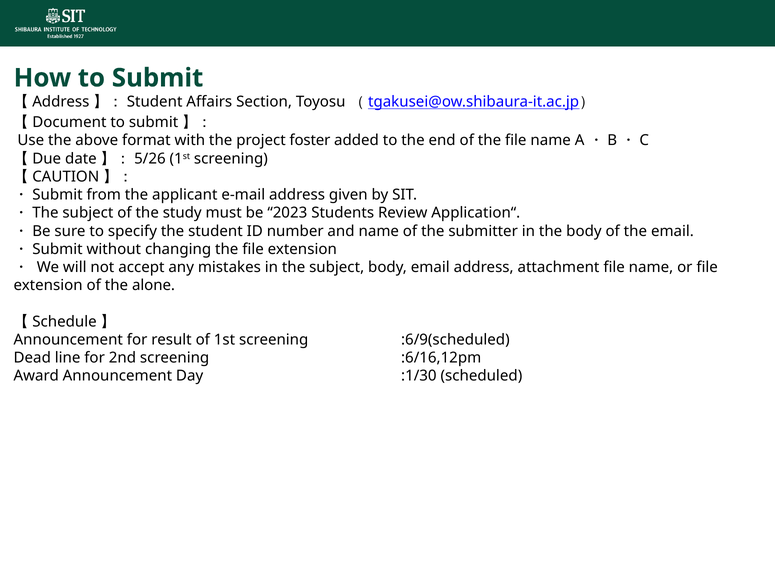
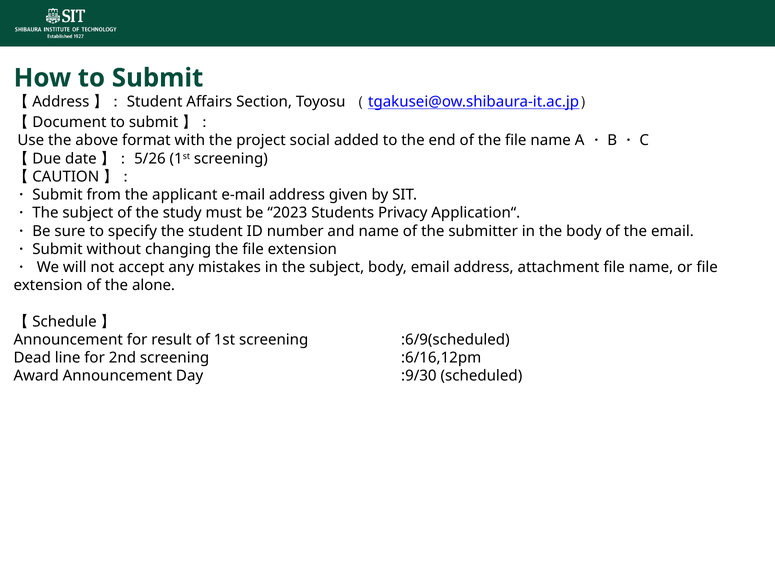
foster: foster -> social
Review: Review -> Privacy
:1/30: :1/30 -> :9/30
